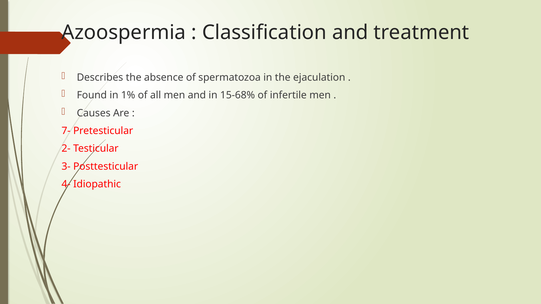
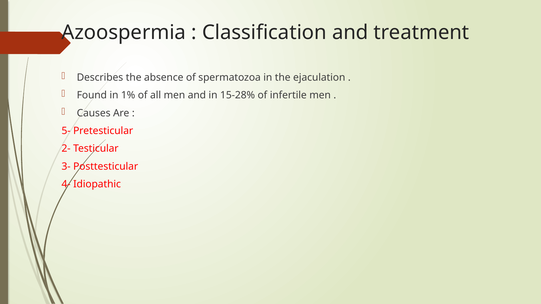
15-68%: 15-68% -> 15-28%
7-: 7- -> 5-
